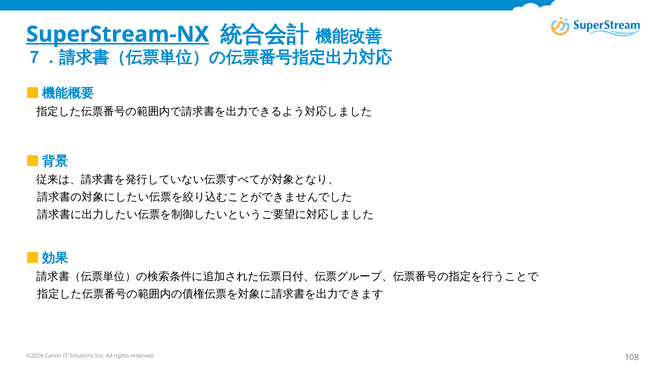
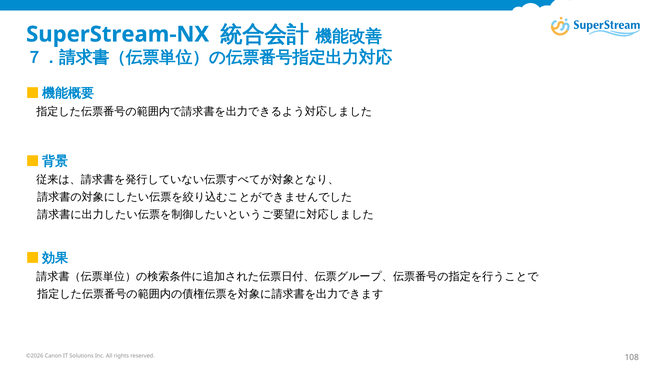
SuperStream-NX underline: present -> none
